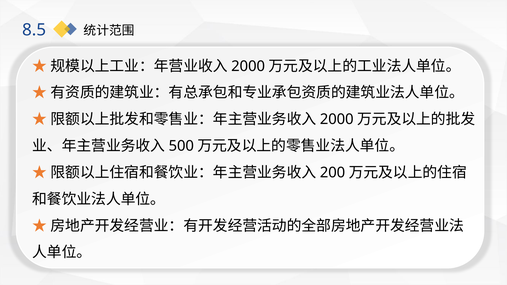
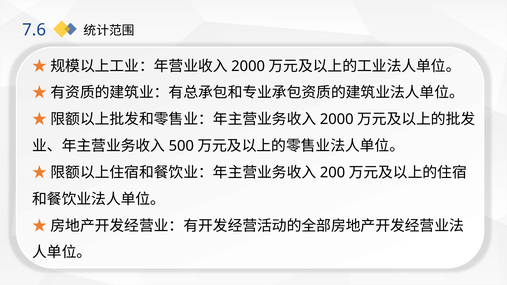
8.5: 8.5 -> 7.6
